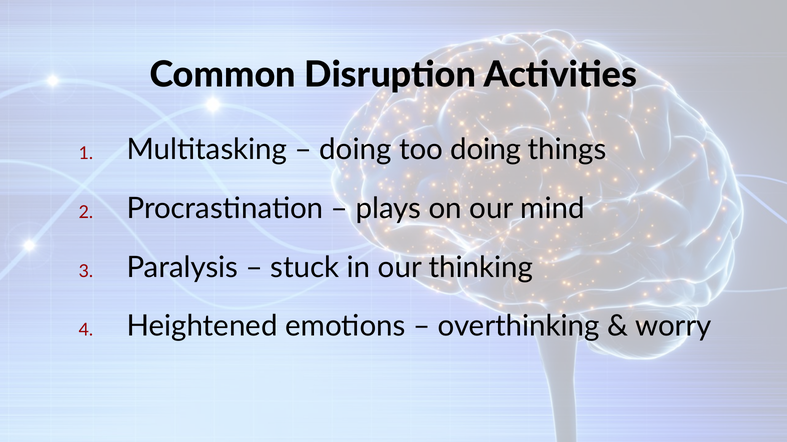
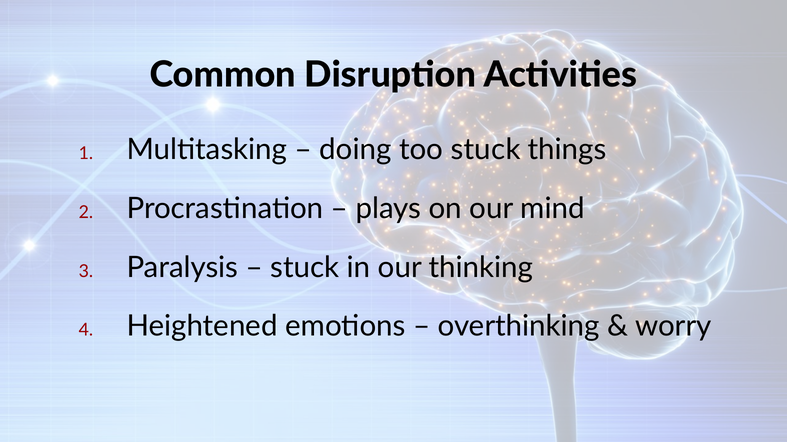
too doing: doing -> stuck
